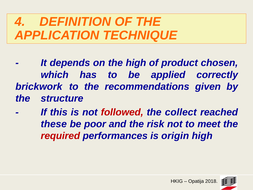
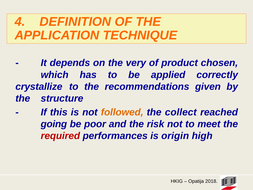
the high: high -> very
brickwork: brickwork -> crystallize
followed colour: red -> orange
these: these -> going
